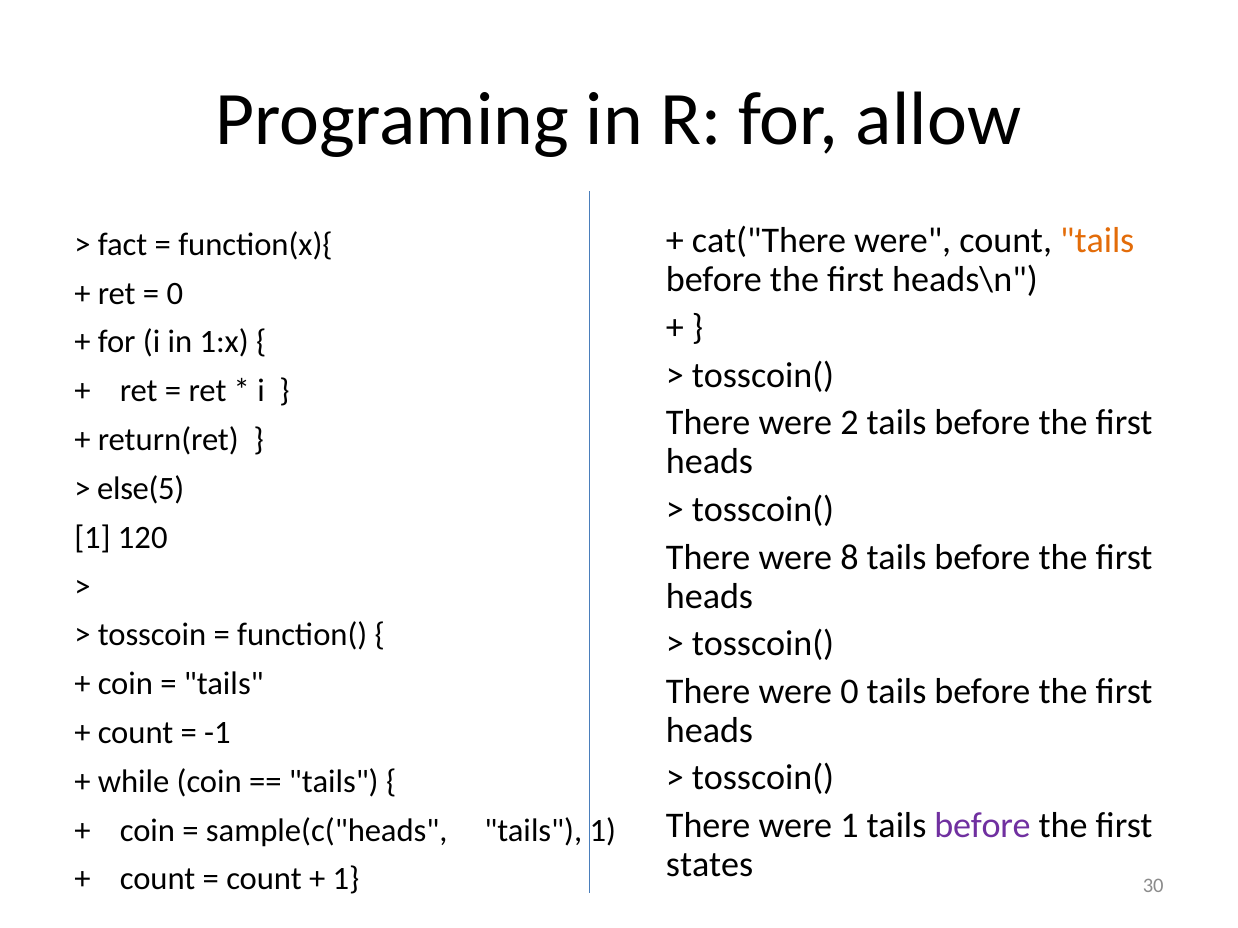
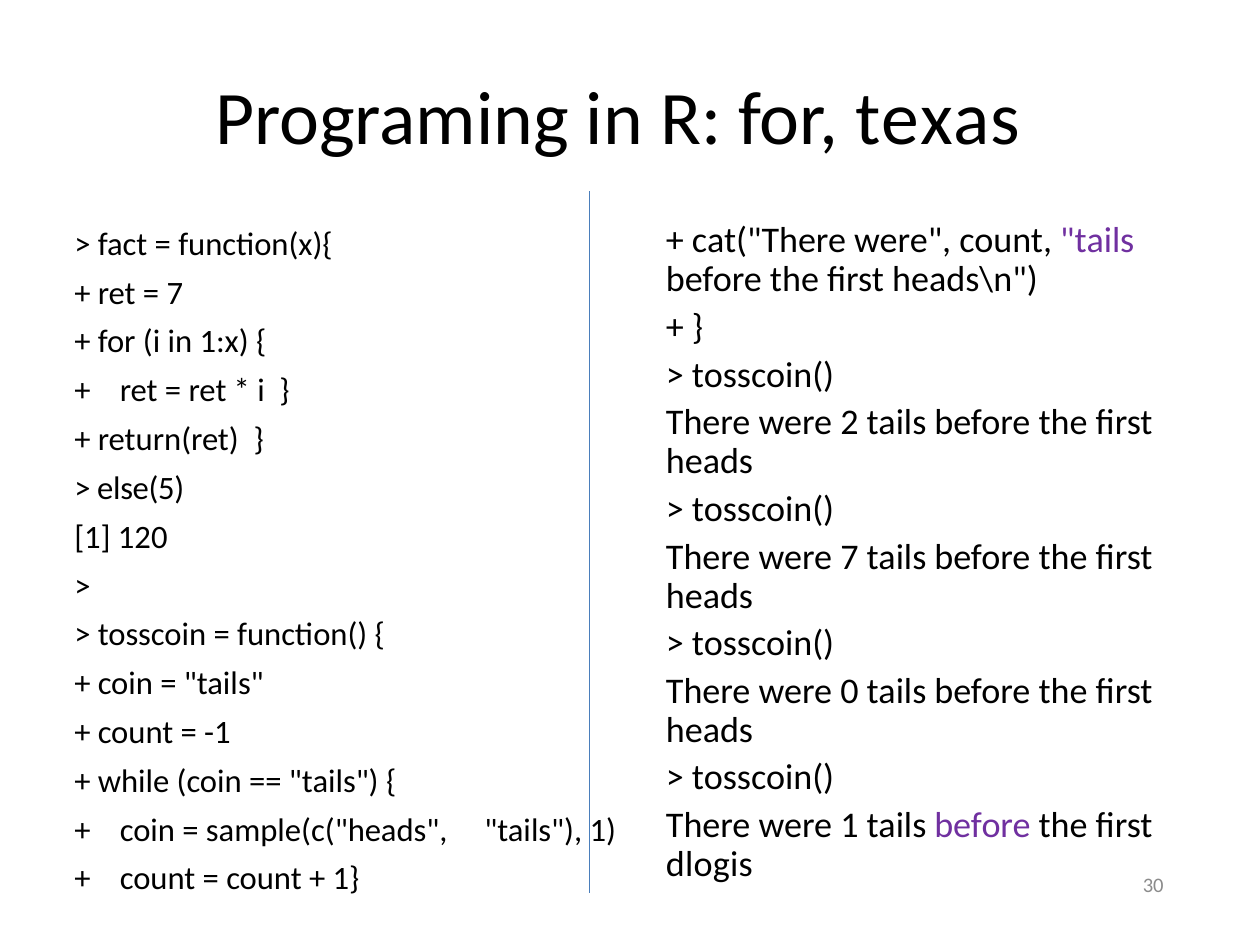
allow: allow -> texas
tails at (1097, 241) colour: orange -> purple
0 at (175, 294): 0 -> 7
were 8: 8 -> 7
states: states -> dlogis
